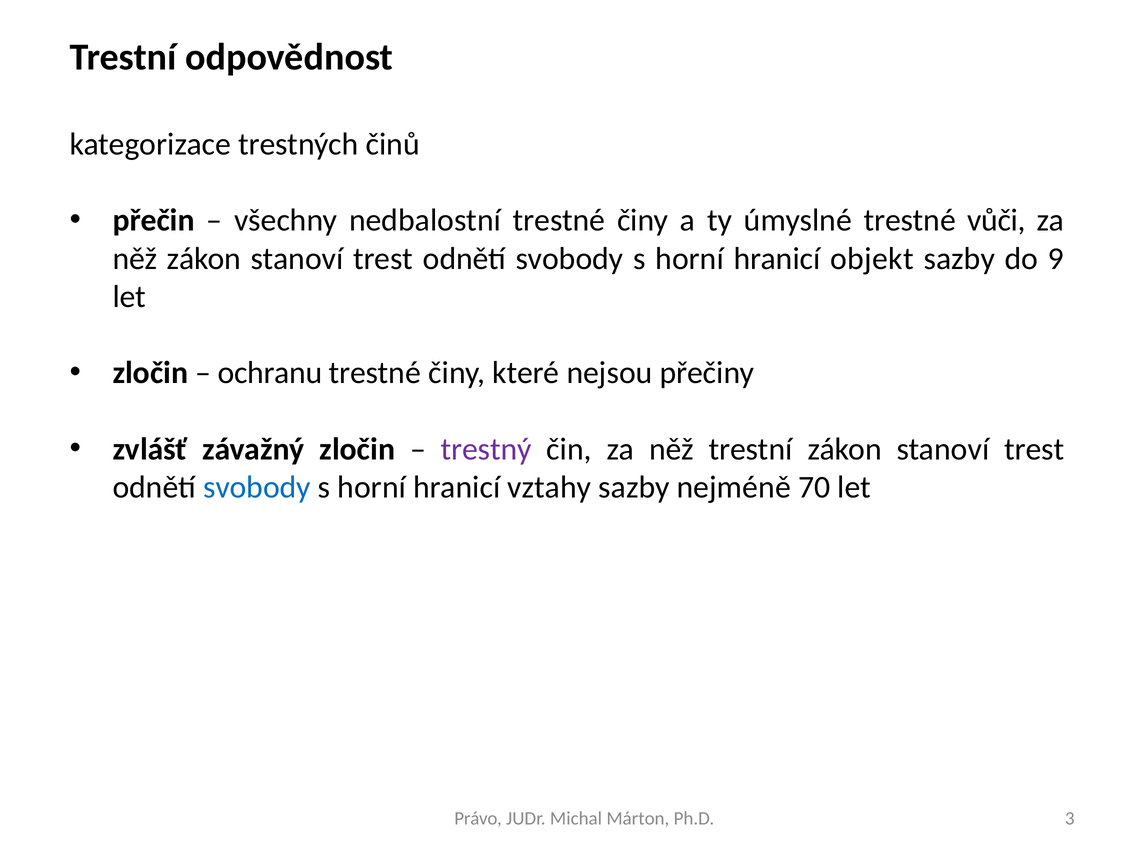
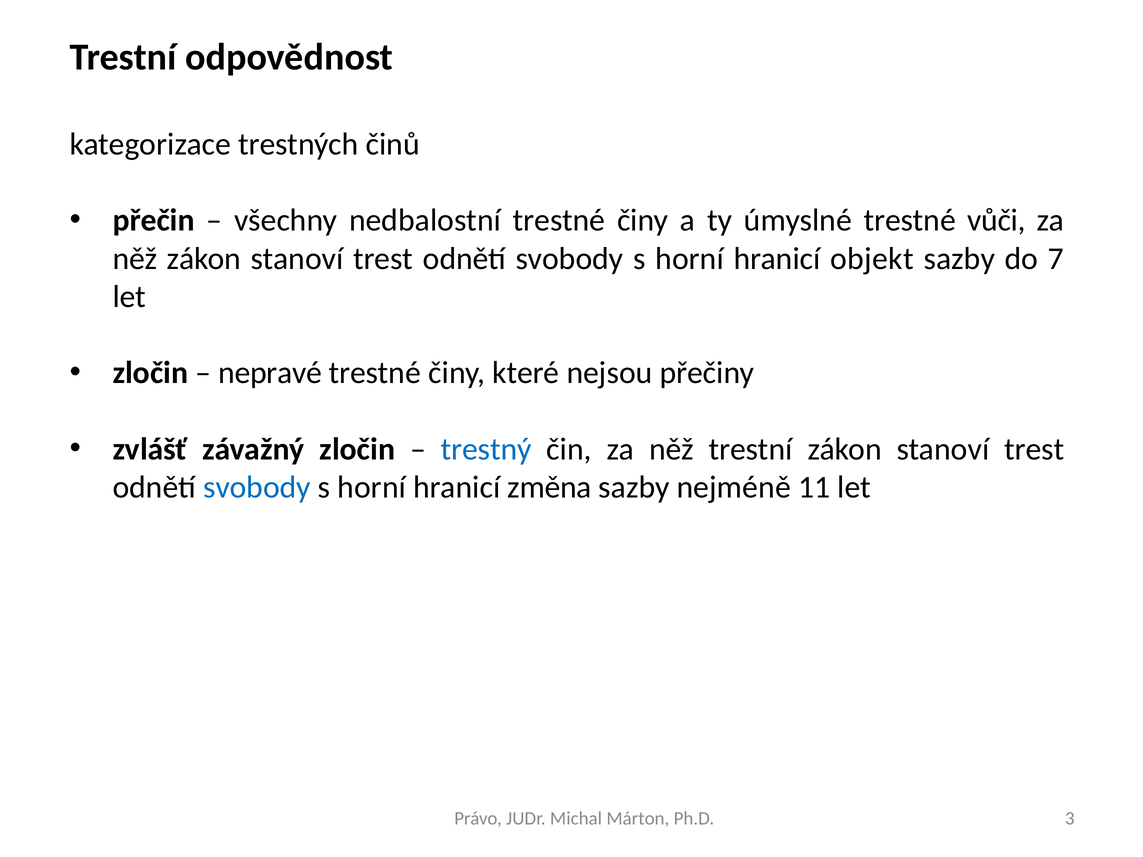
9: 9 -> 7
ochranu: ochranu -> nepravé
trestný colour: purple -> blue
vztahy: vztahy -> změna
70: 70 -> 11
